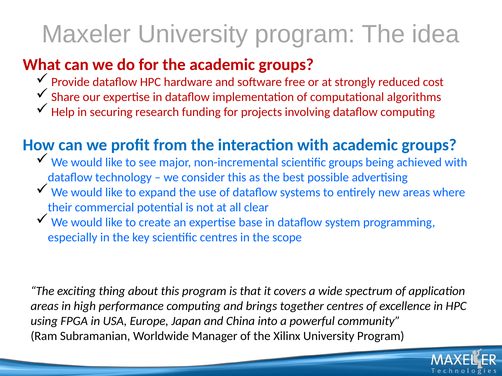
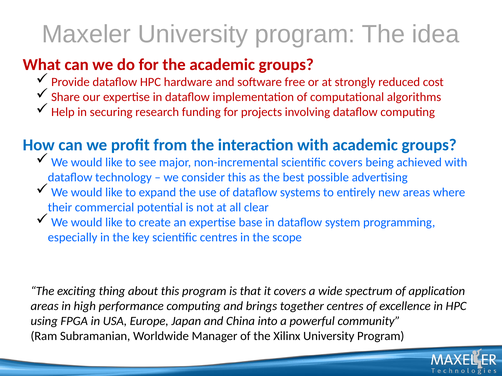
scientific groups: groups -> covers
